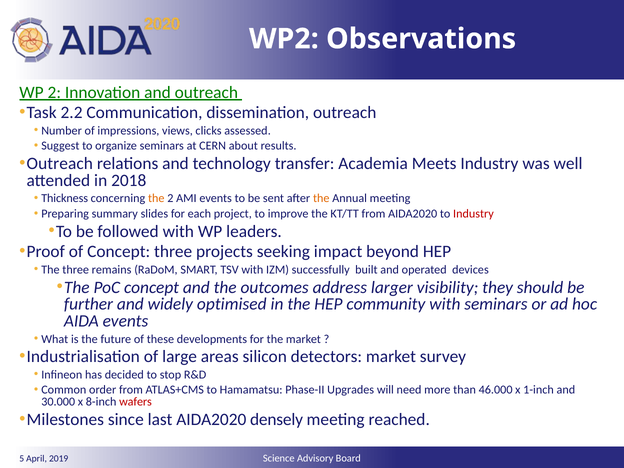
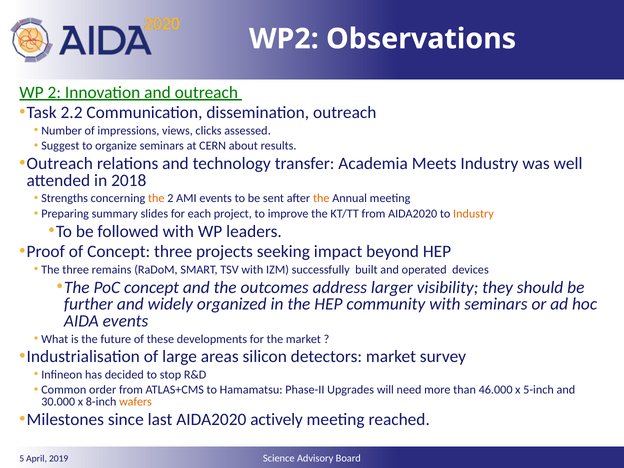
Thickness: Thickness -> Strengths
Industry at (473, 214) colour: red -> orange
optimised: optimised -> organized
1-inch: 1-inch -> 5-inch
wafers colour: red -> orange
densely: densely -> actively
